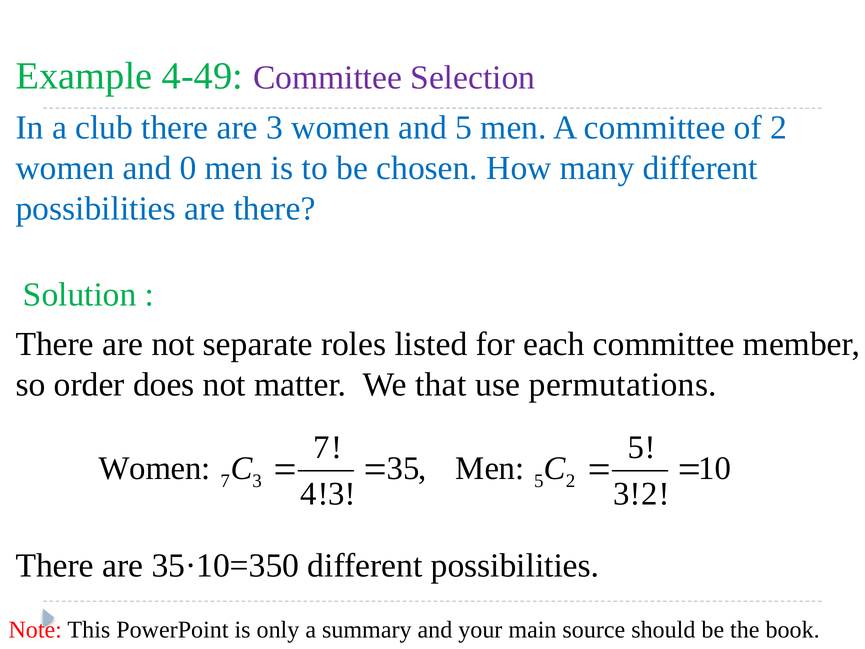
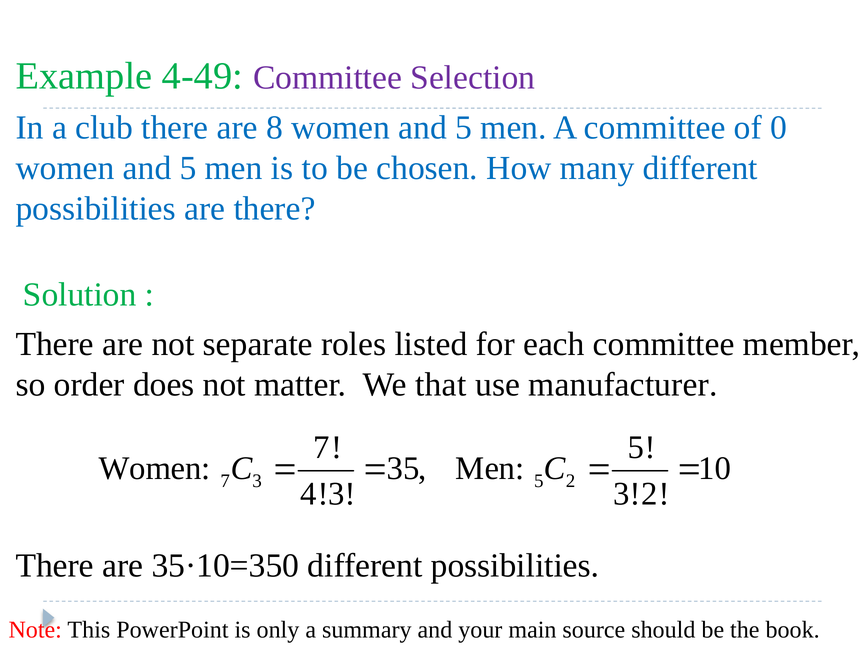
are 3: 3 -> 8
of 2: 2 -> 0
0 at (188, 168): 0 -> 5
permutations: permutations -> manufacturer
